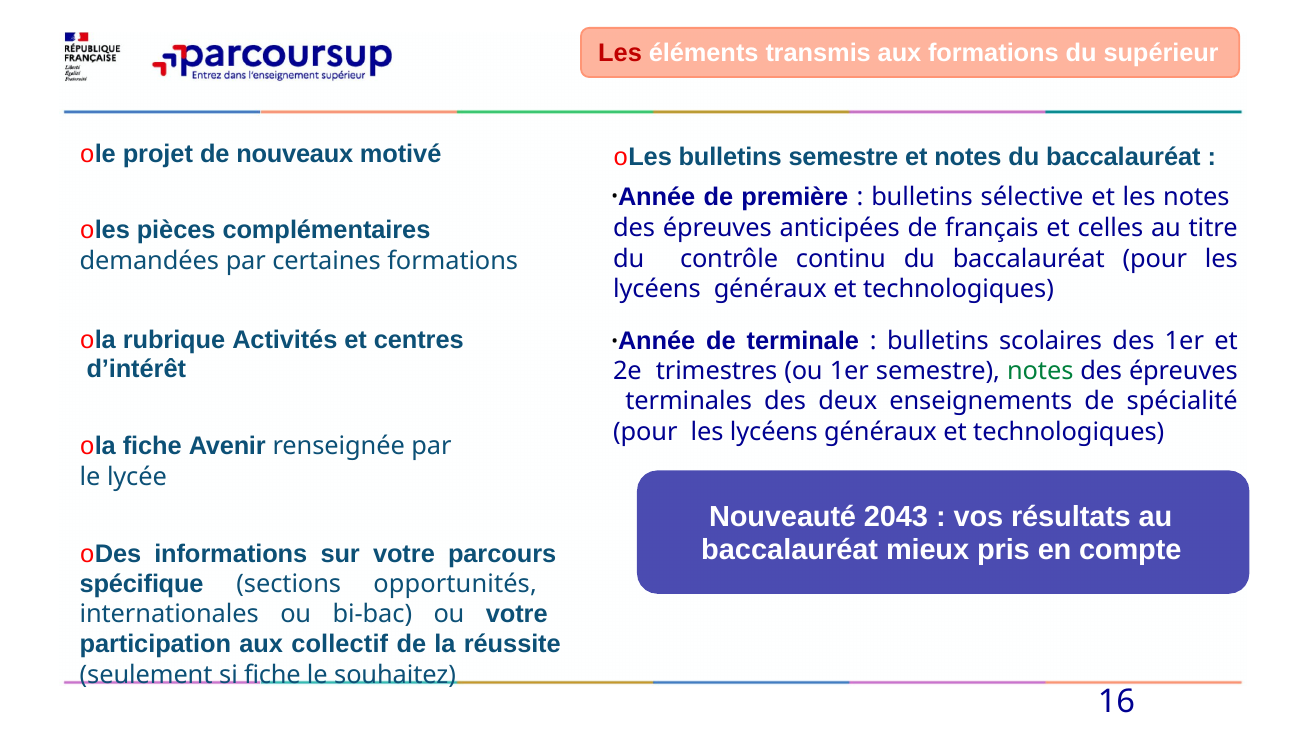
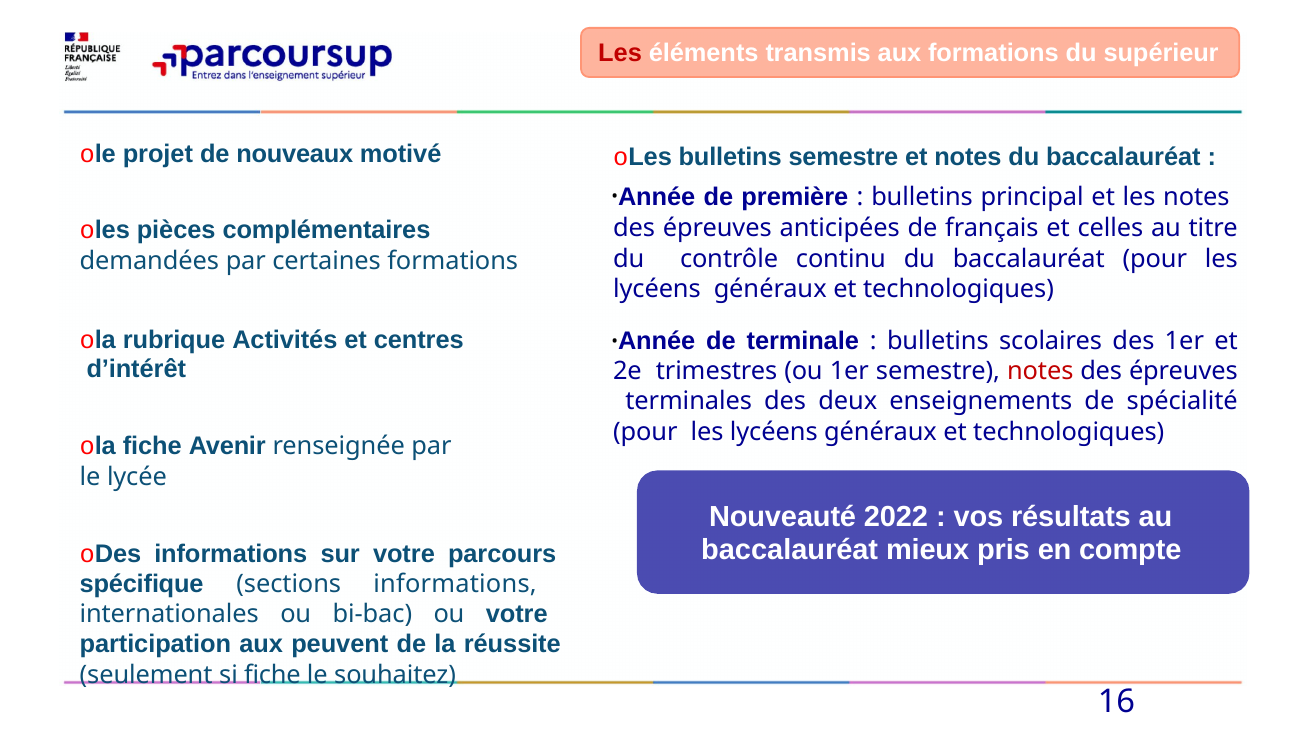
sélective: sélective -> principal
notes at (1040, 371) colour: green -> red
2043: 2043 -> 2022
sections opportunités: opportunités -> informations
collectif: collectif -> peuvent
